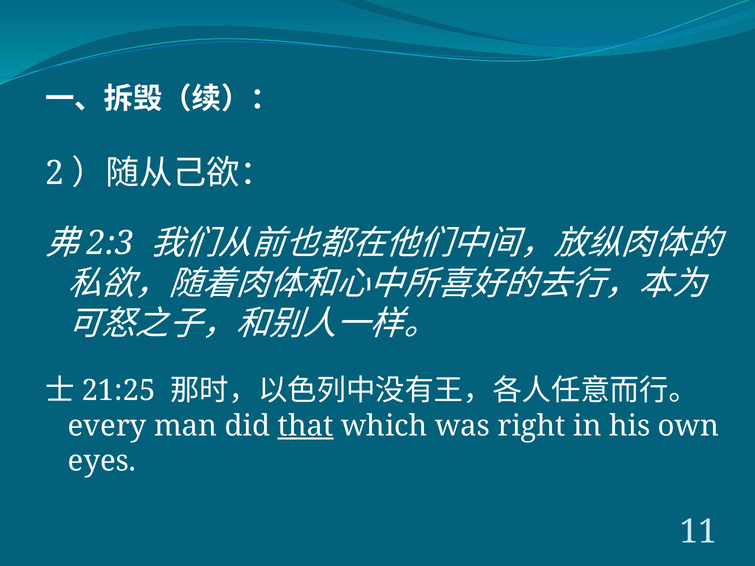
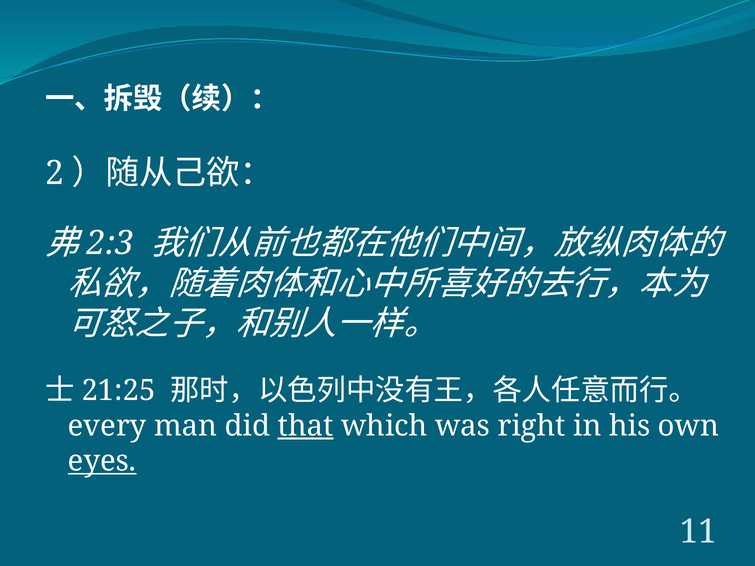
eyes underline: none -> present
